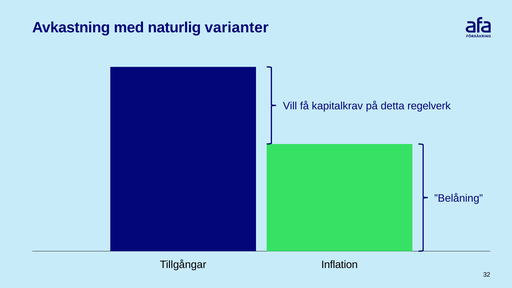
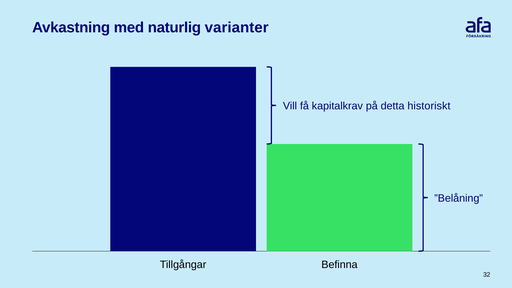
regelverk: regelverk -> historiskt
Inflation: Inflation -> Befinna
